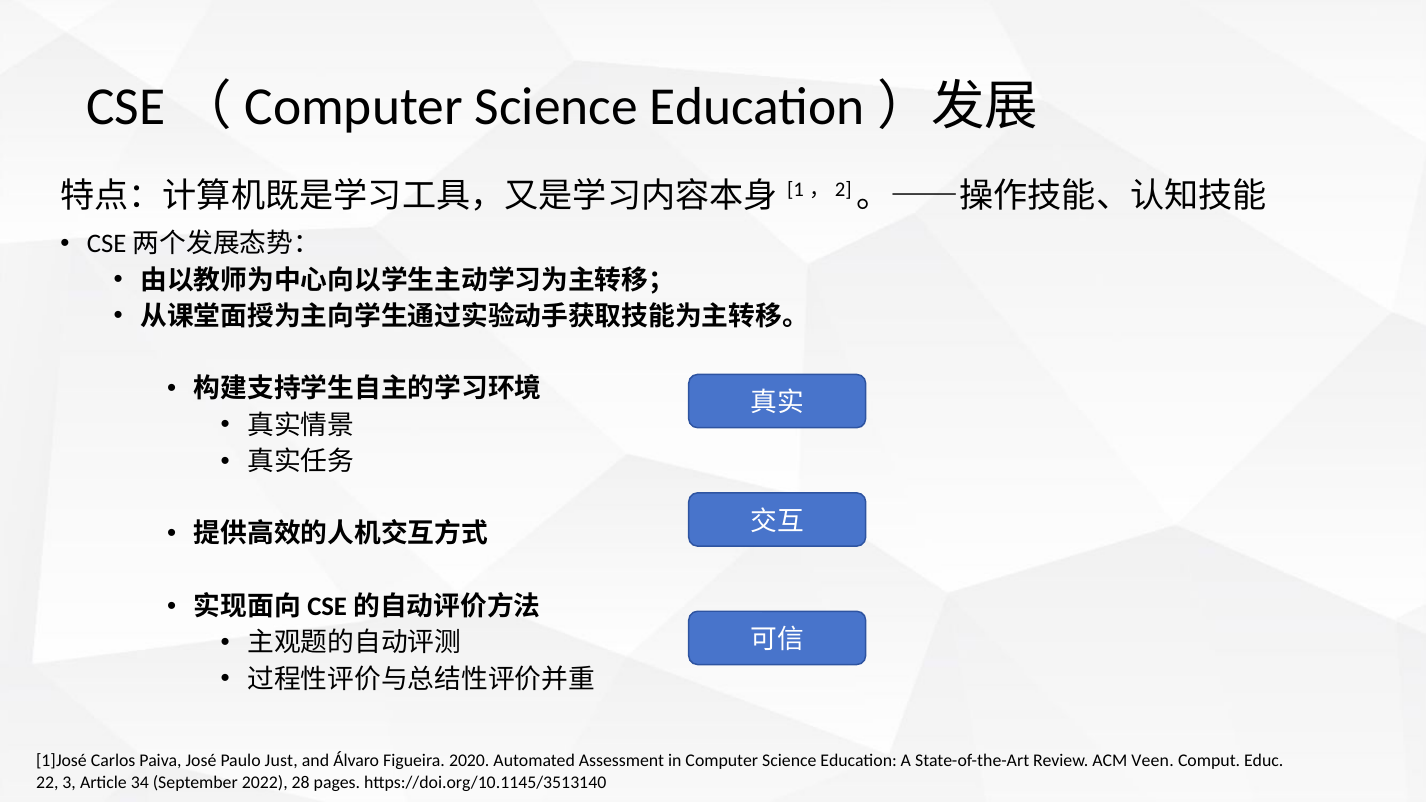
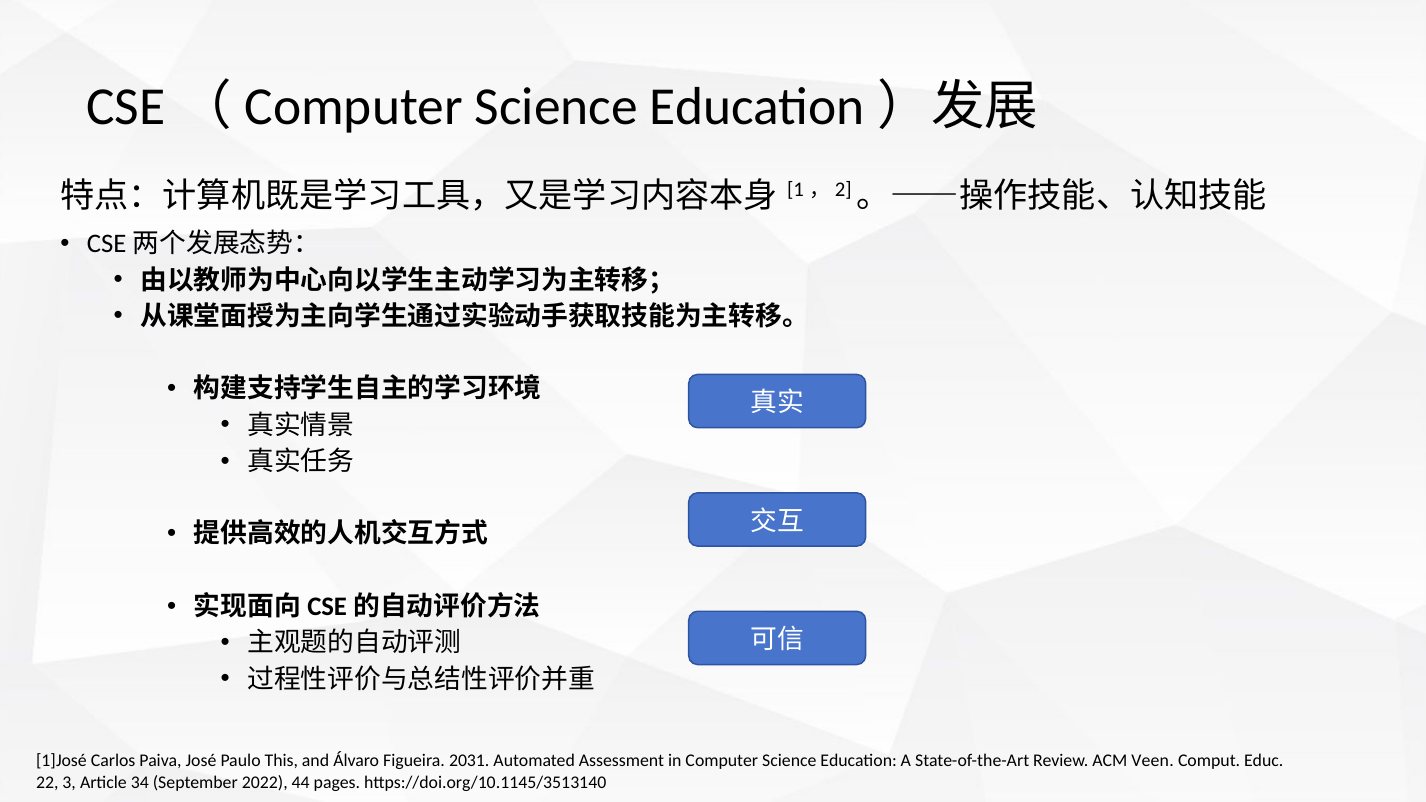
Just: Just -> This
2020: 2020 -> 2031
28: 28 -> 44
